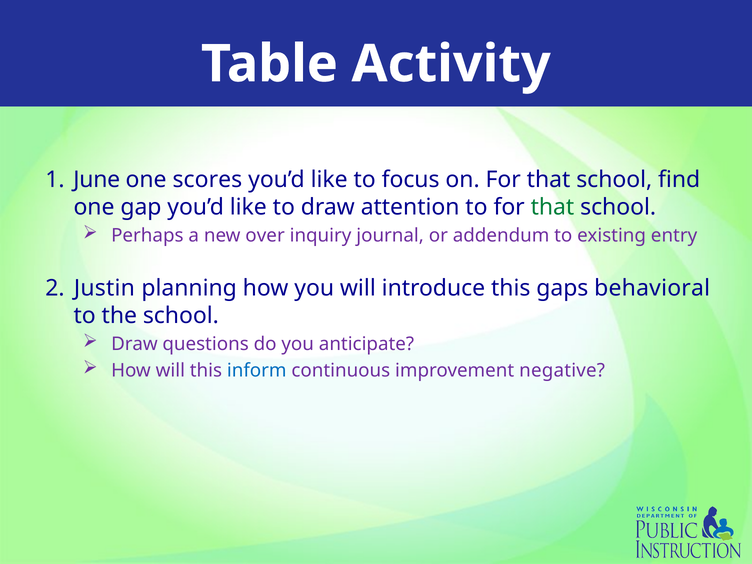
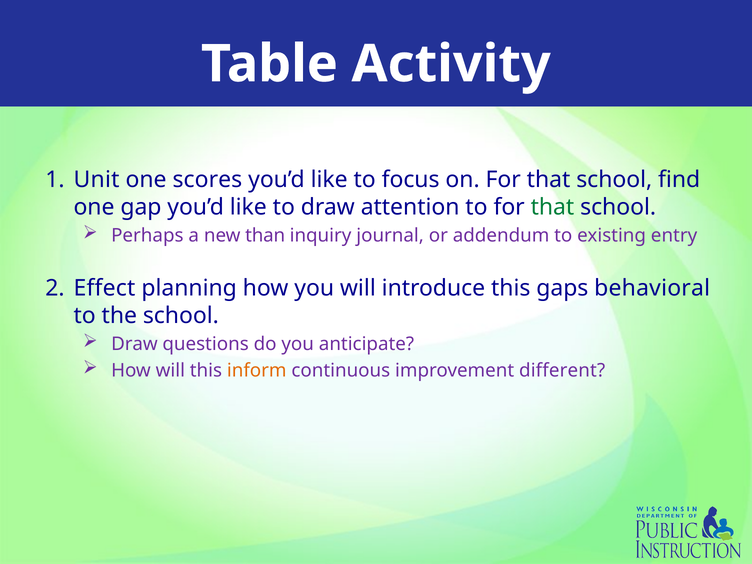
June: June -> Unit
over: over -> than
Justin: Justin -> Effect
inform colour: blue -> orange
negative: negative -> different
